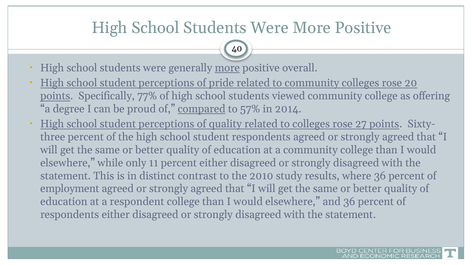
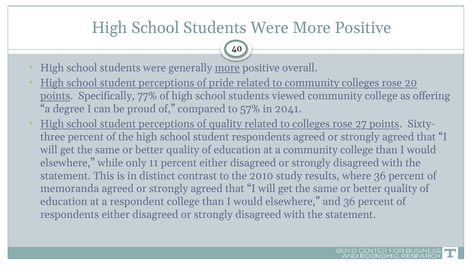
compared underline: present -> none
2014: 2014 -> 2041
employment: employment -> memoranda
